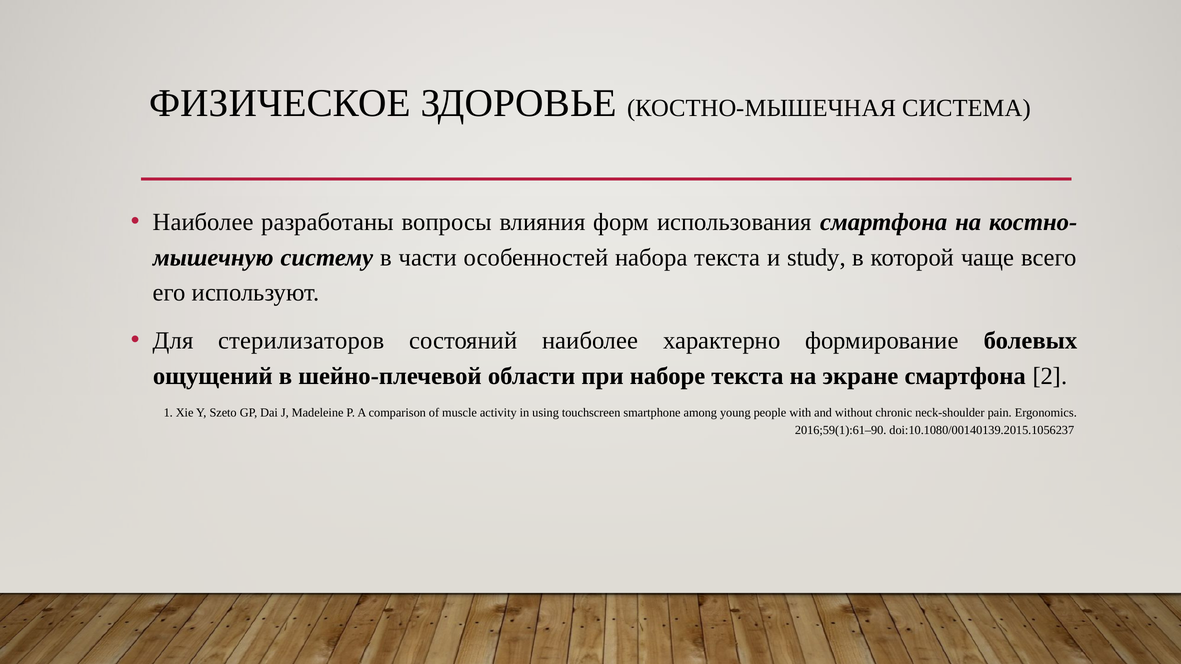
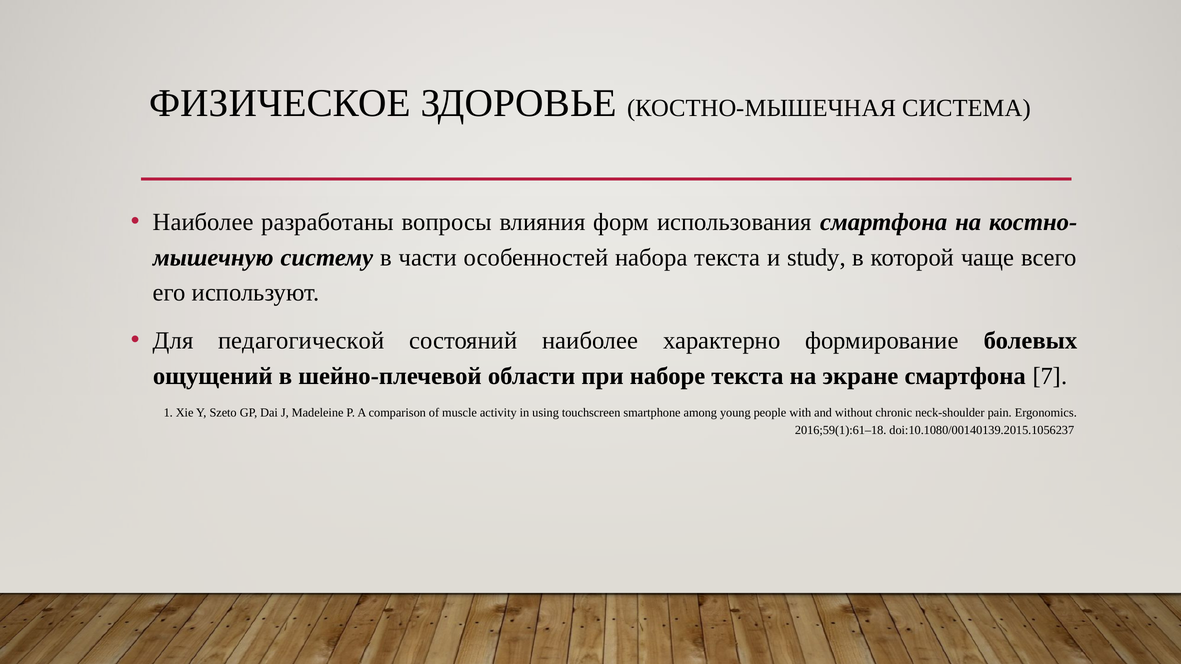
стерилизаторов: стерилизаторов -> педагогической
2: 2 -> 7
2016;59(1):61–90: 2016;59(1):61–90 -> 2016;59(1):61–18
